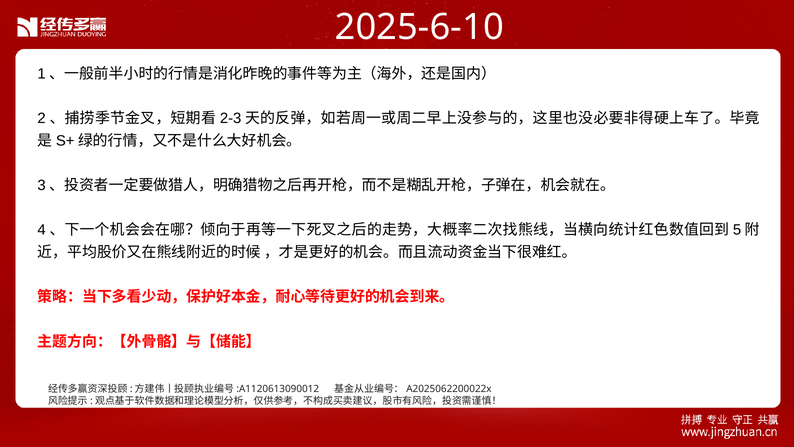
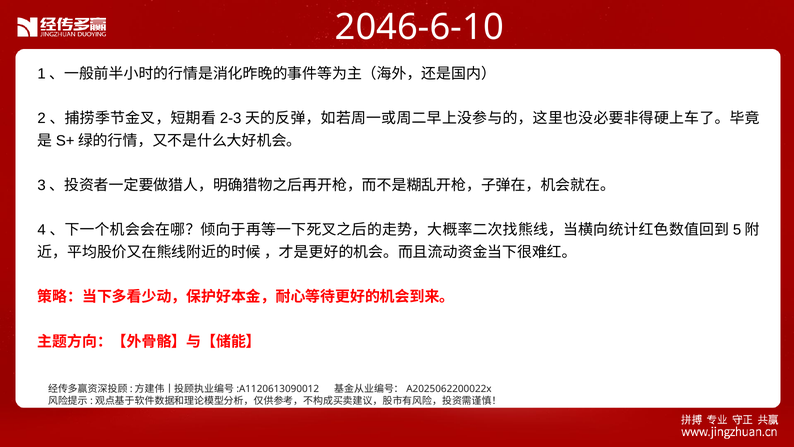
2025-6-10: 2025-6-10 -> 2046-6-10
